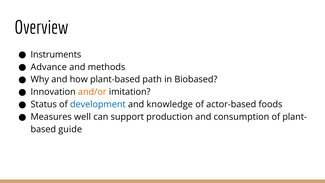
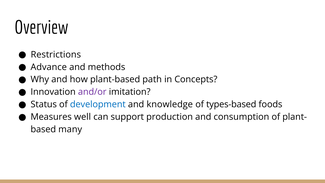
Instruments: Instruments -> Restrictions
Biobased: Biobased -> Concepts
and/or colour: orange -> purple
actor-based: actor-based -> types-based
guide: guide -> many
